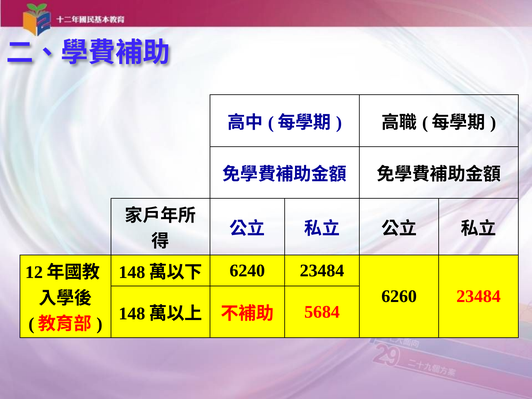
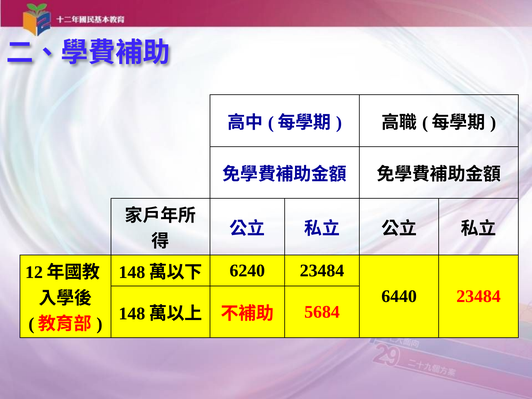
6260: 6260 -> 6440
